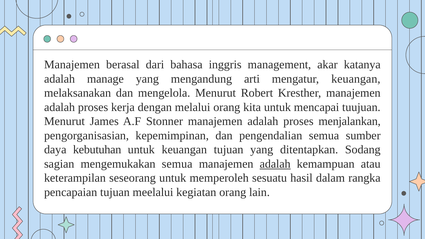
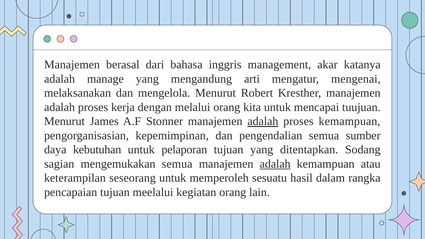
mengatur keuangan: keuangan -> mengenai
adalah at (263, 121) underline: none -> present
proses menjalankan: menjalankan -> kemampuan
untuk keuangan: keuangan -> pelaporan
